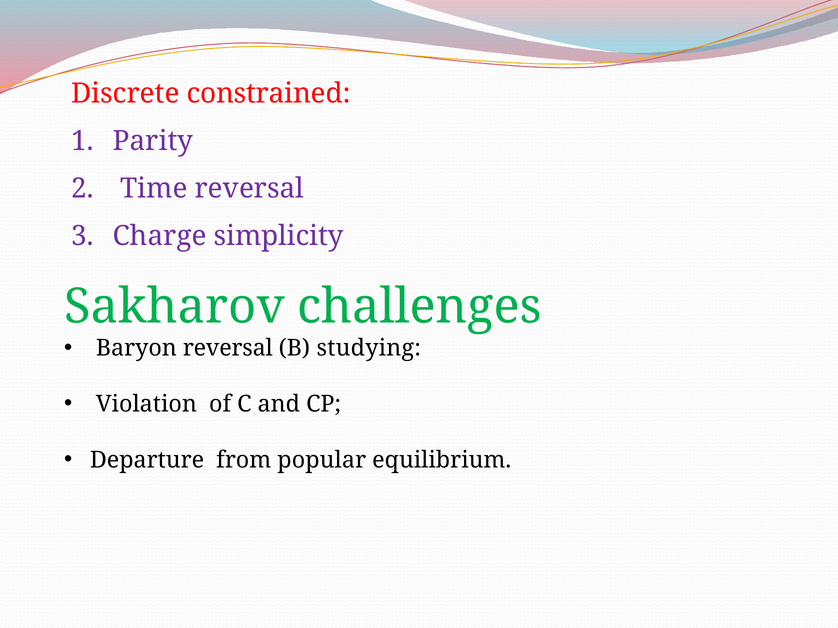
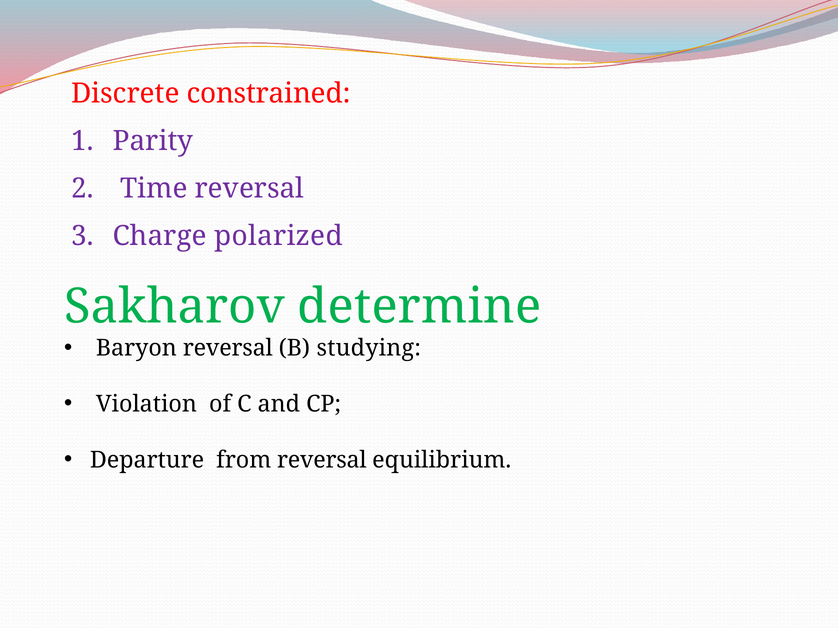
simplicity: simplicity -> polarized
challenges: challenges -> determine
from popular: popular -> reversal
